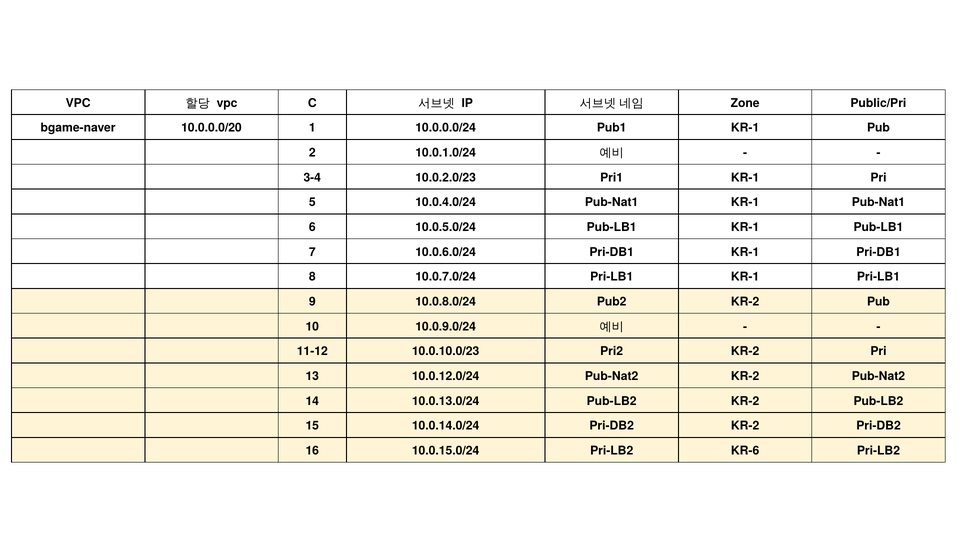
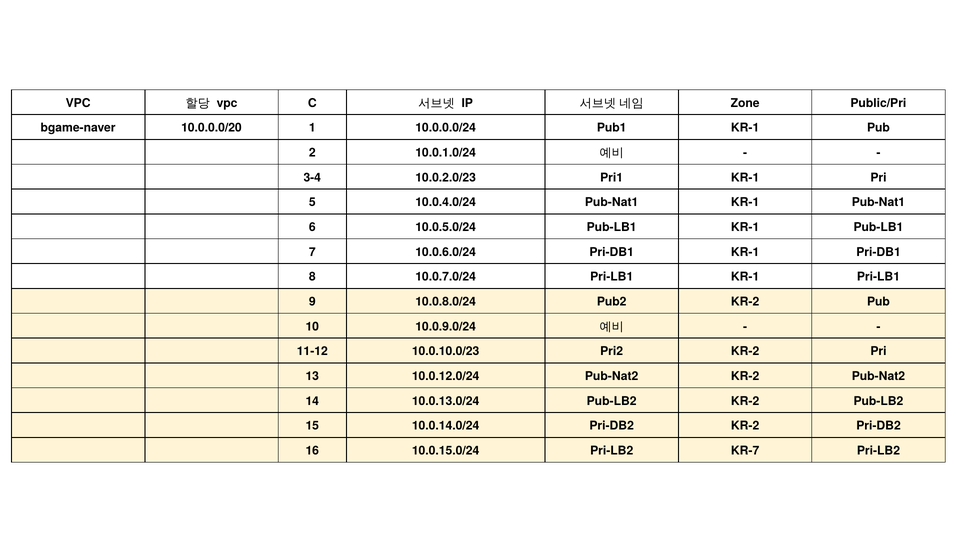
KR-6: KR-6 -> KR-7
